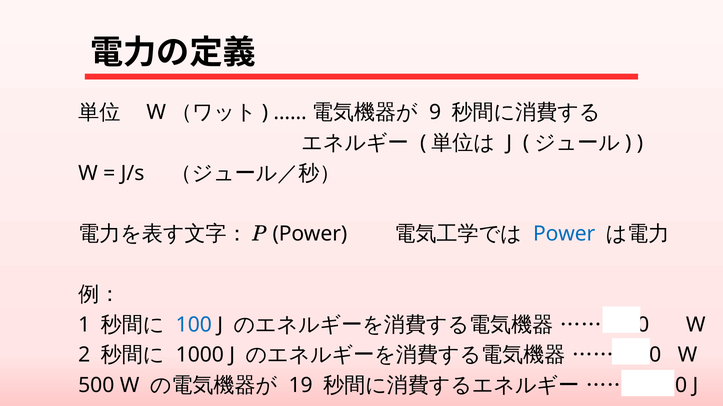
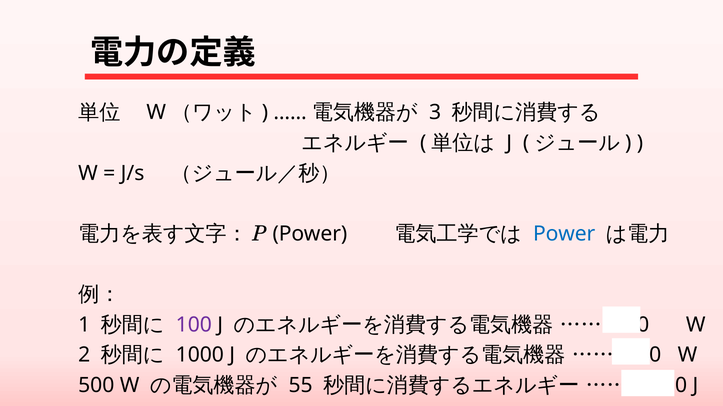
9: 9 -> 3
100 at (194, 325) colour: blue -> purple
19: 19 -> 55
